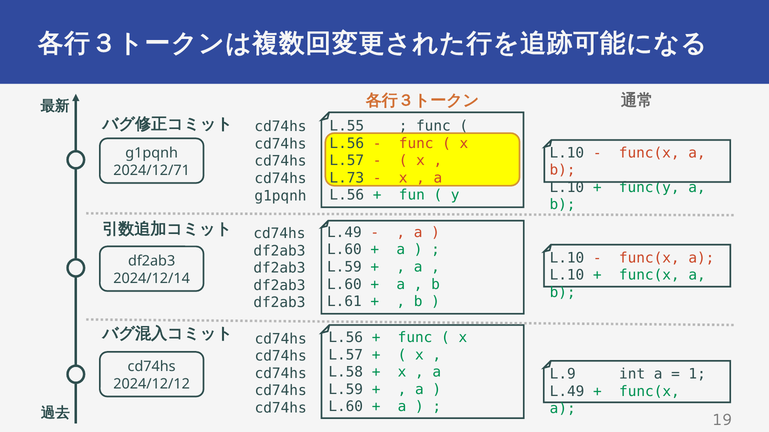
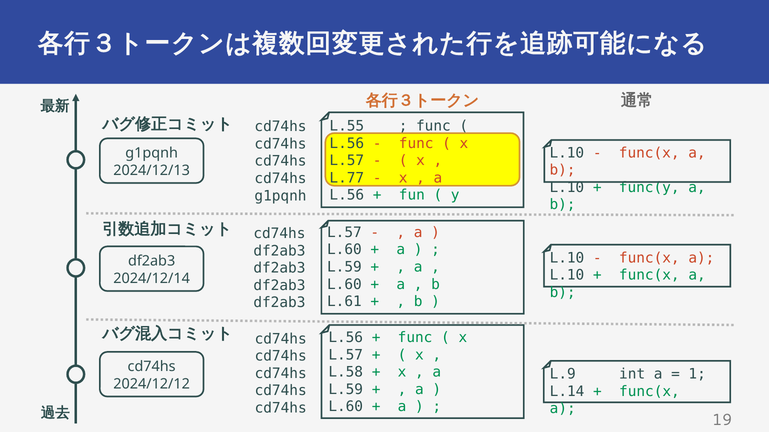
2024/12/71: 2024/12/71 -> 2024/12/13
L.73: L.73 -> L.77
L.49 at (344, 233): L.49 -> L.57
L.49 at (567, 392): L.49 -> L.14
